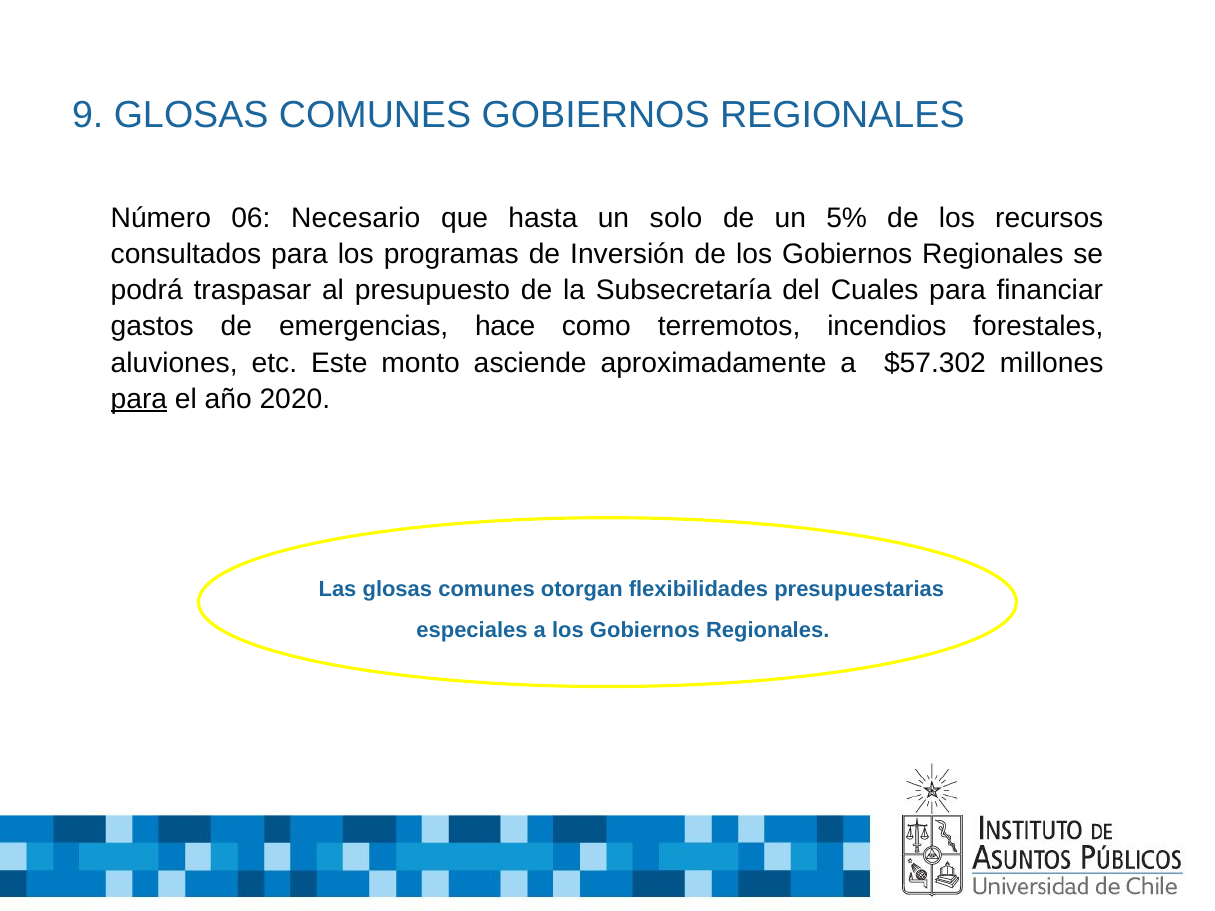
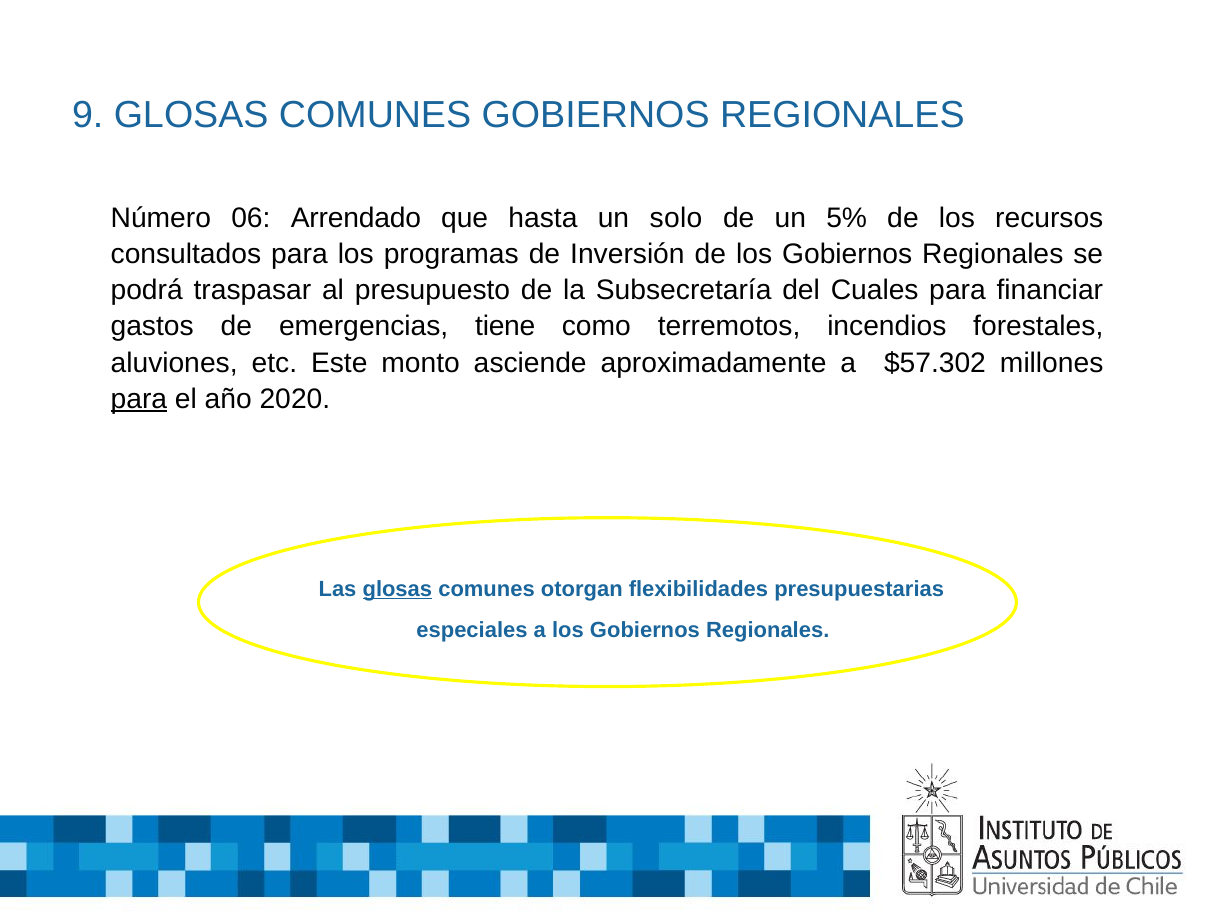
Necesario: Necesario -> Arrendado
hace: hace -> tiene
glosas at (397, 589) underline: none -> present
